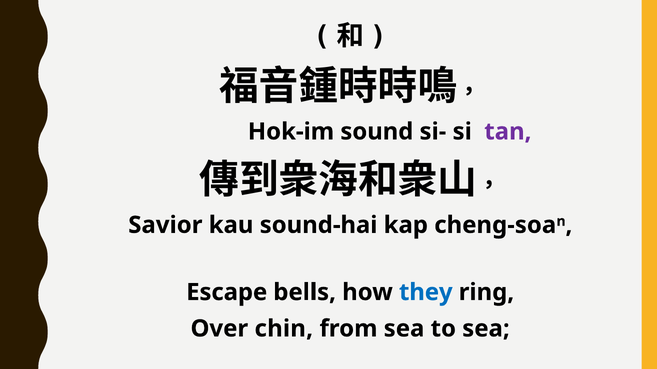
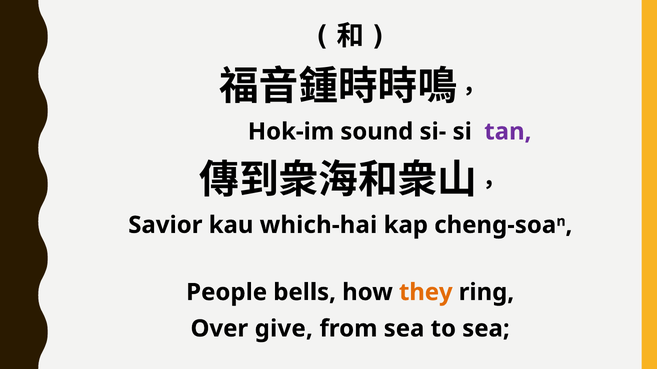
sound-hai: sound-hai -> which-hai
Escape: Escape -> People
they colour: blue -> orange
chin: chin -> give
